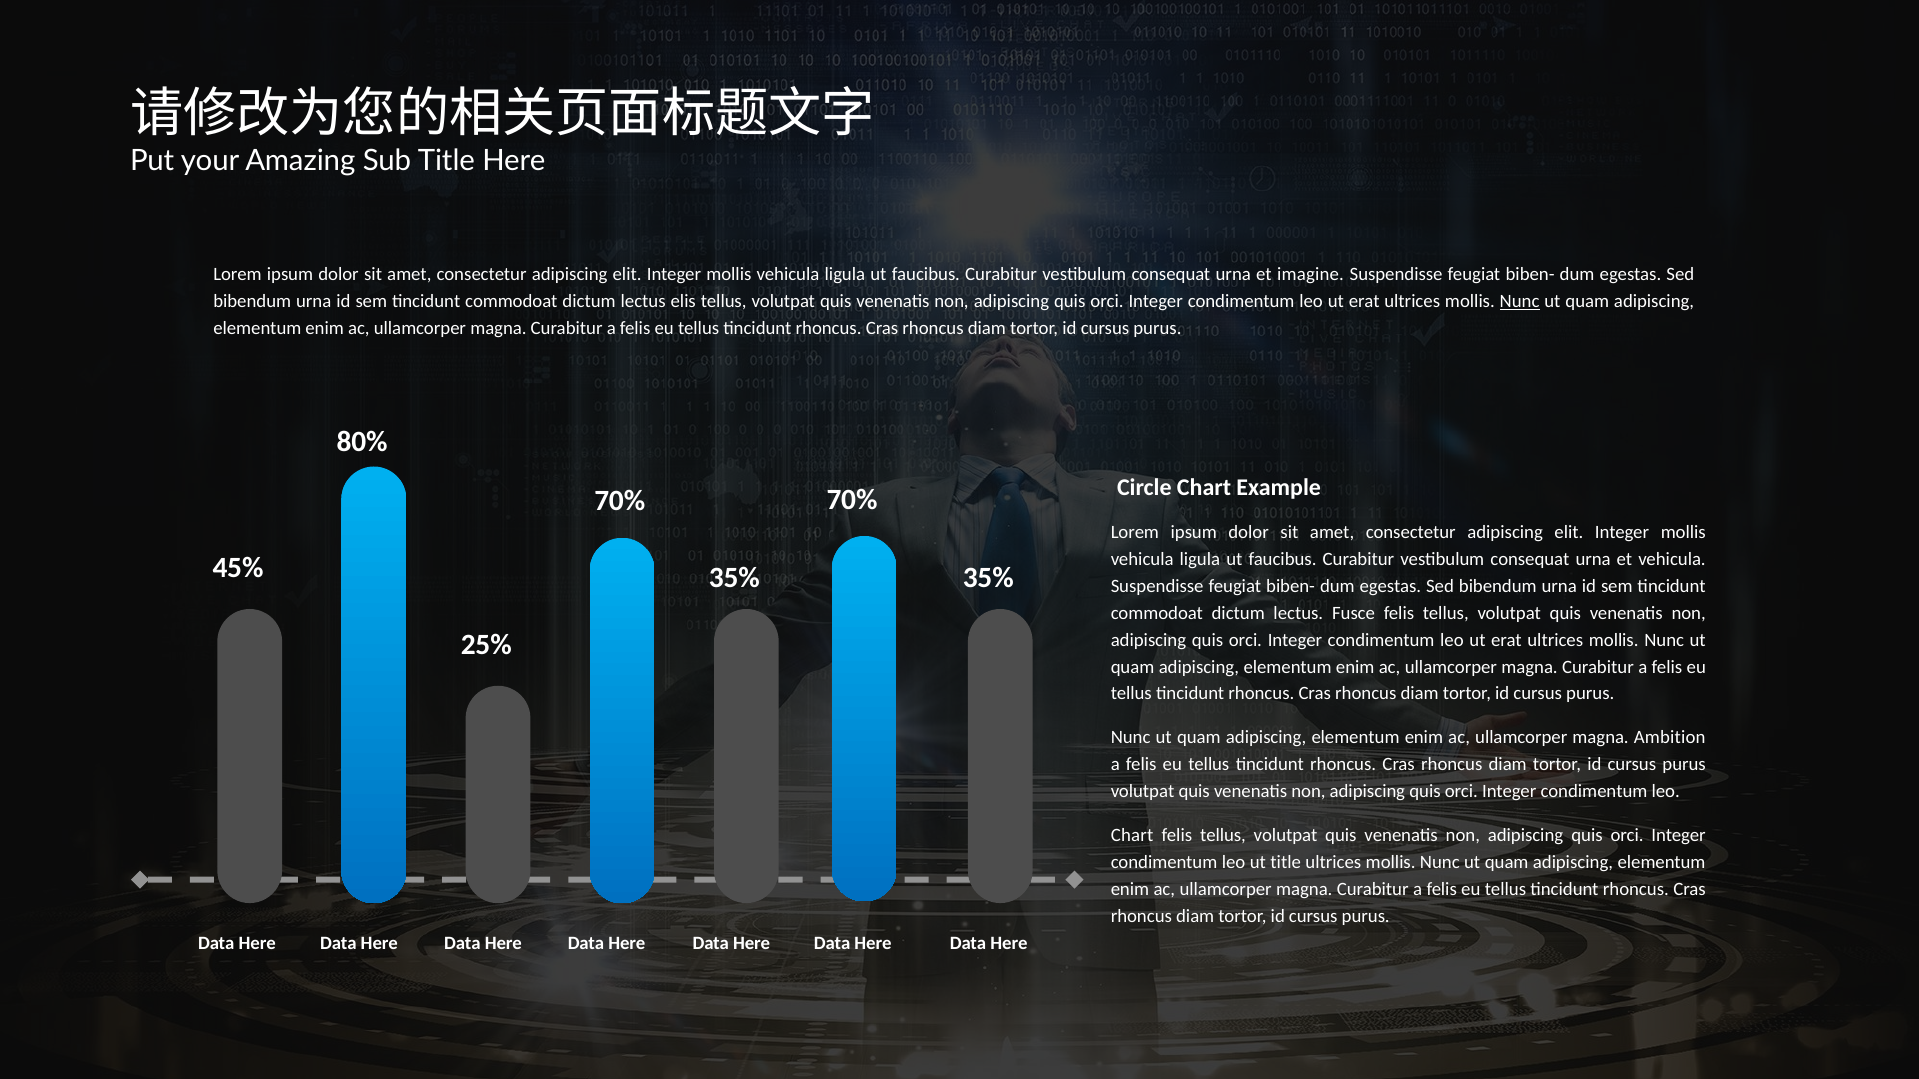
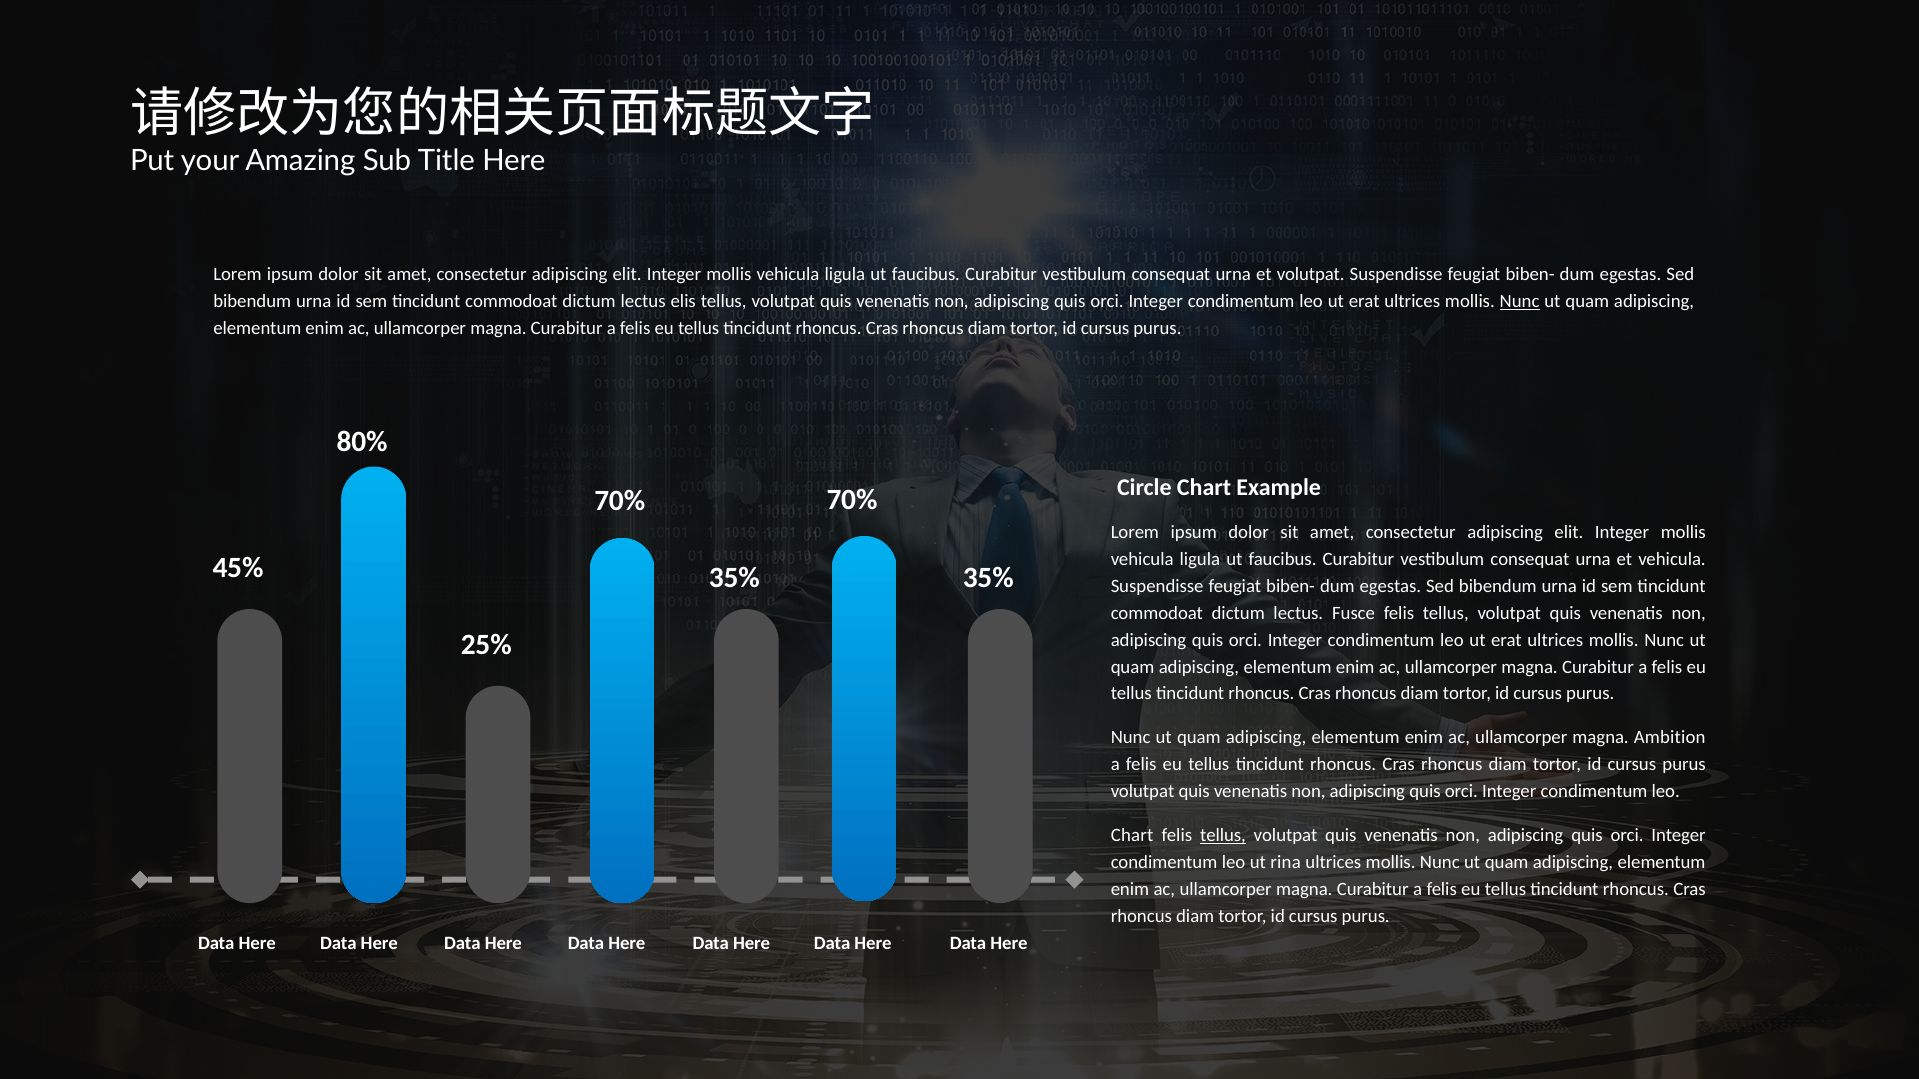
et imagine: imagine -> volutpat
tellus at (1223, 836) underline: none -> present
ut title: title -> rina
